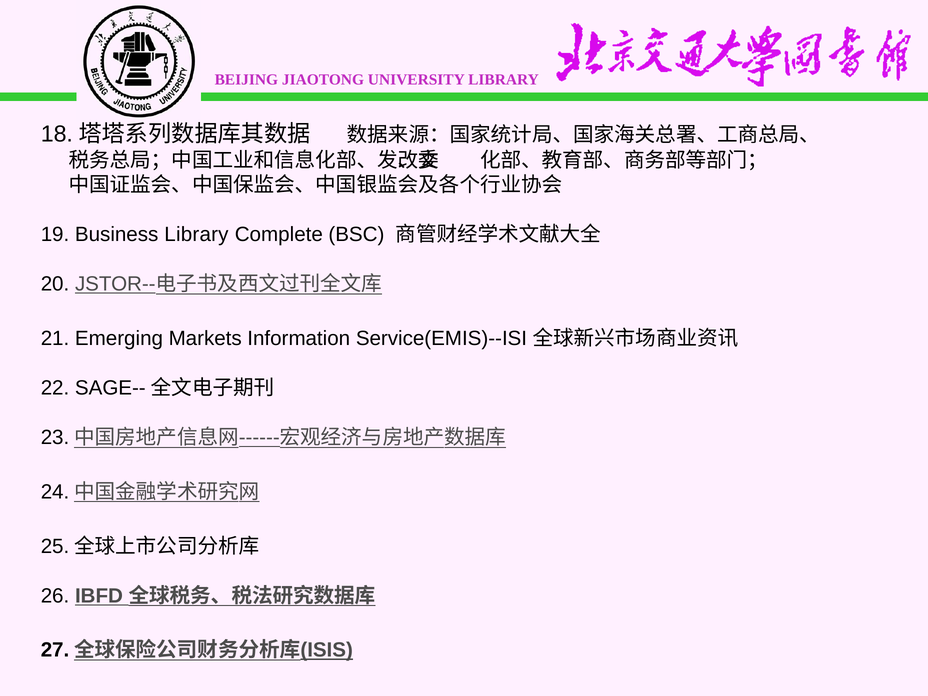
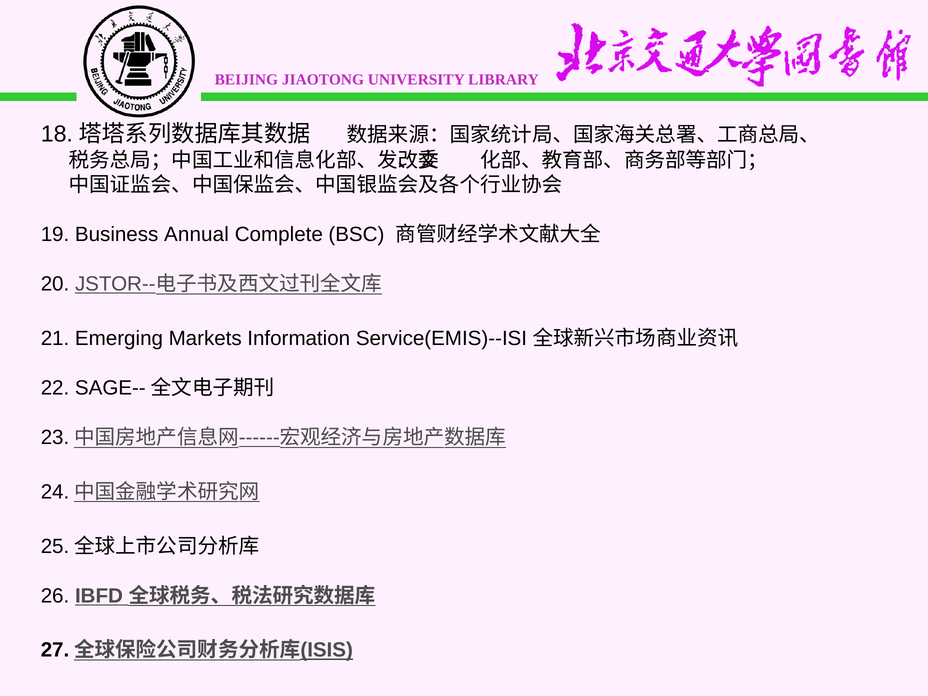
Business Library: Library -> Annual
